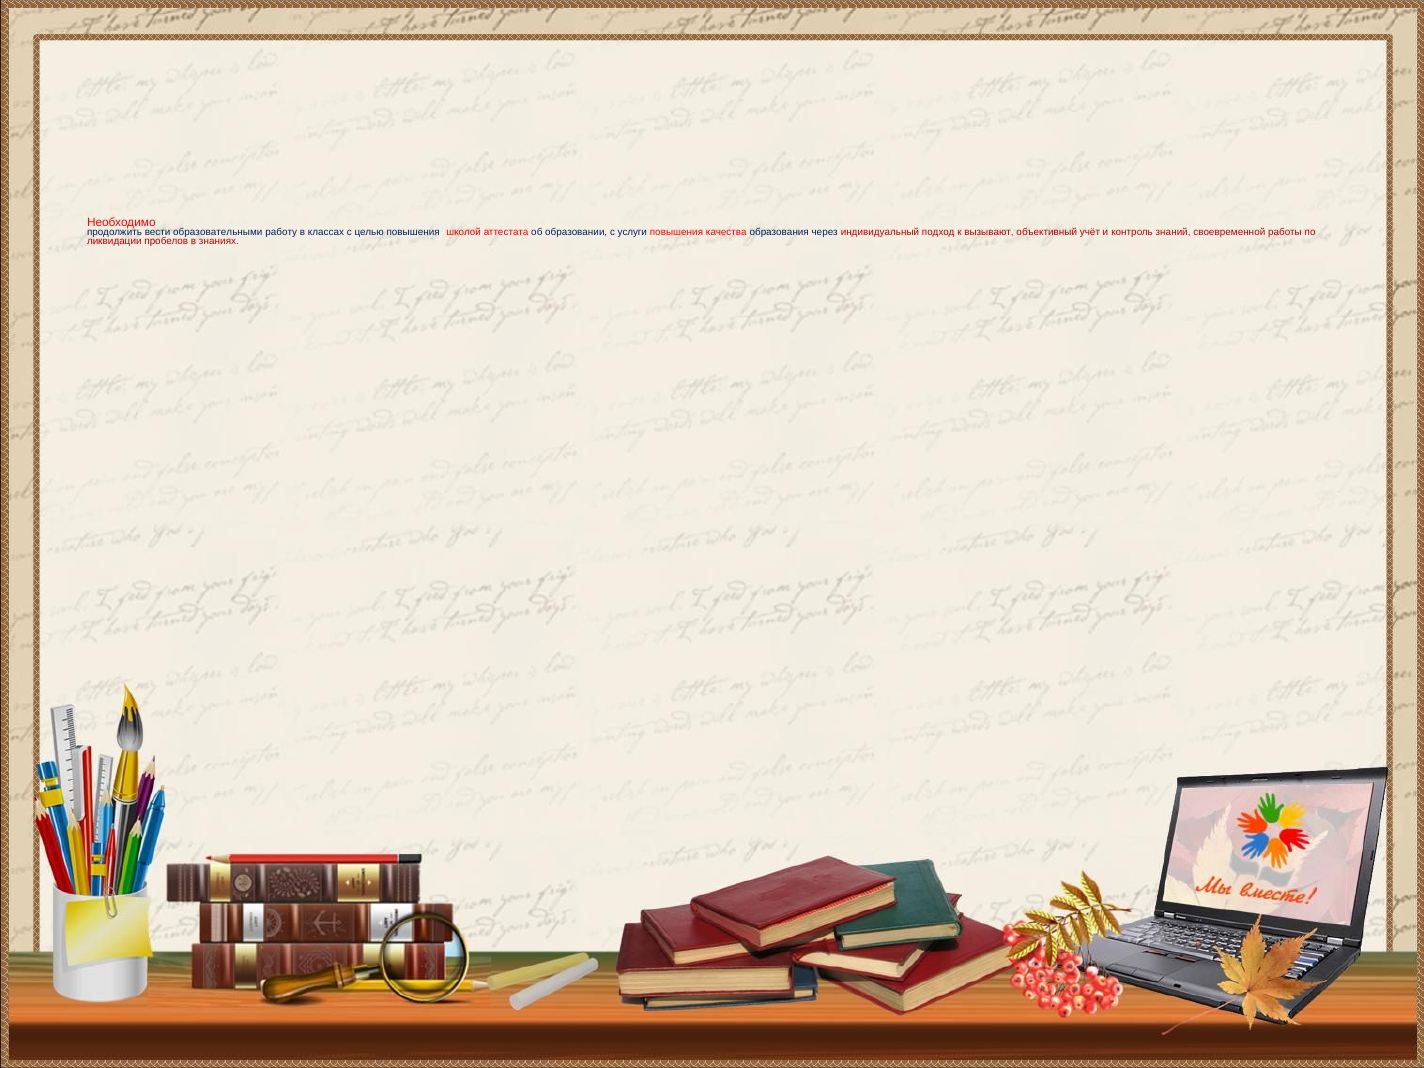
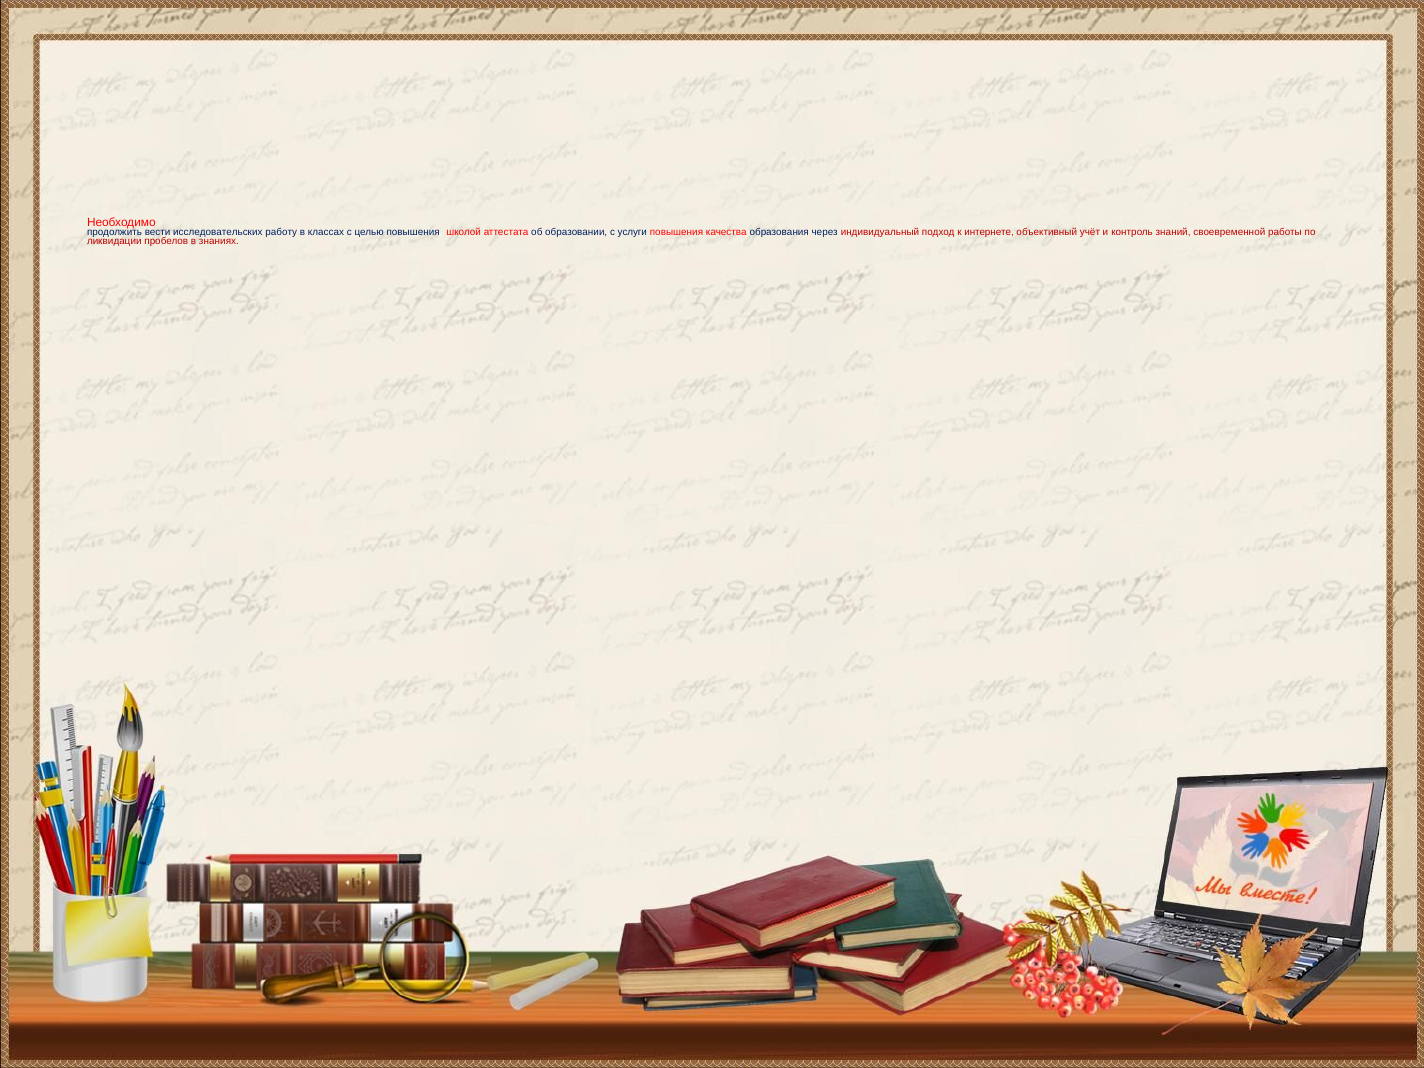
образовательными: образовательными -> исследовательских
вызывают: вызывают -> интернете
